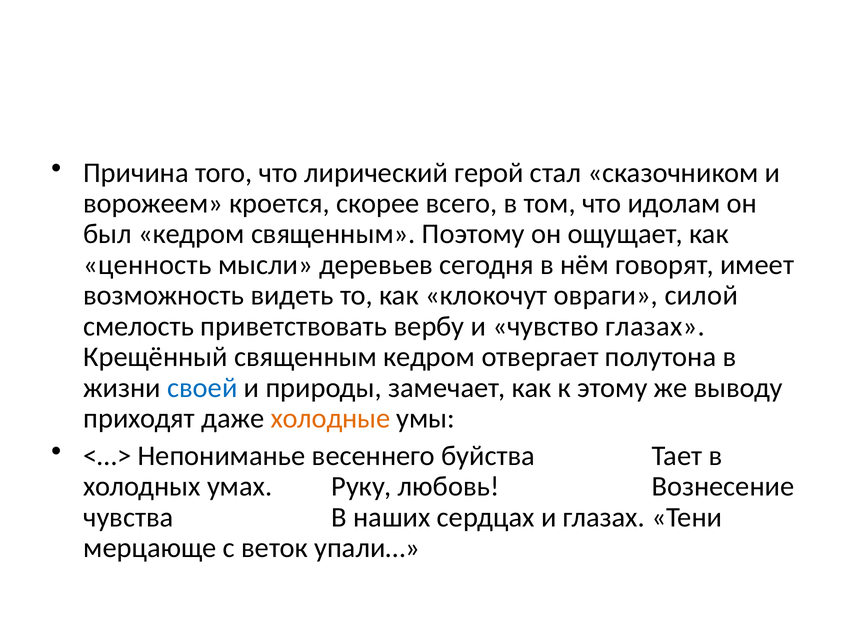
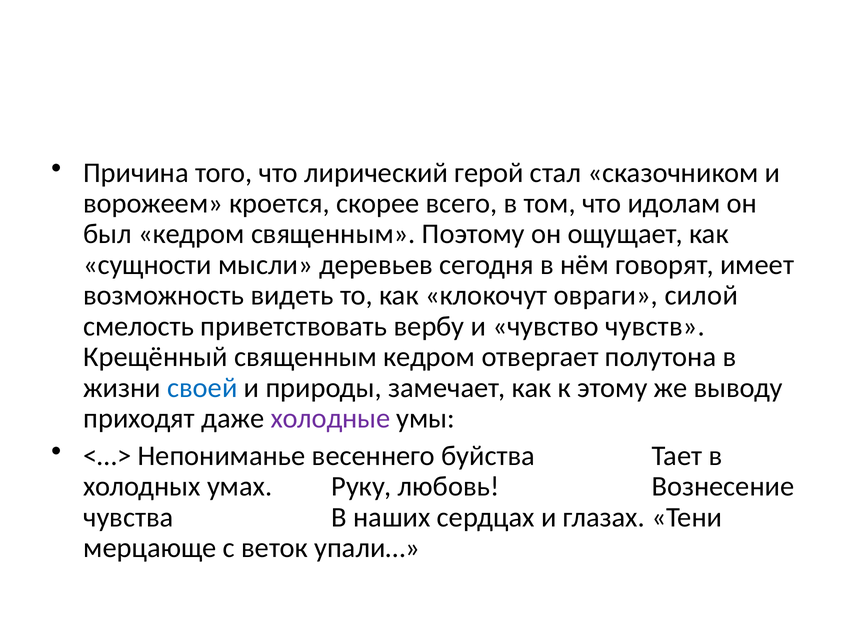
ценность: ценность -> сущности
чувство глазах: глазах -> чувств
холодные colour: orange -> purple
